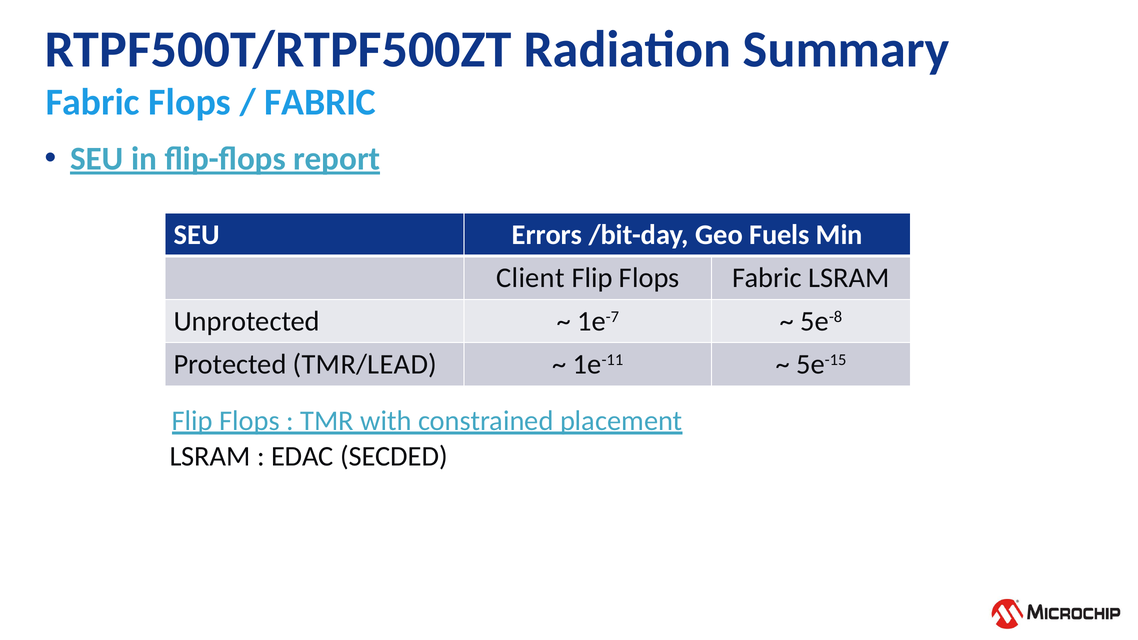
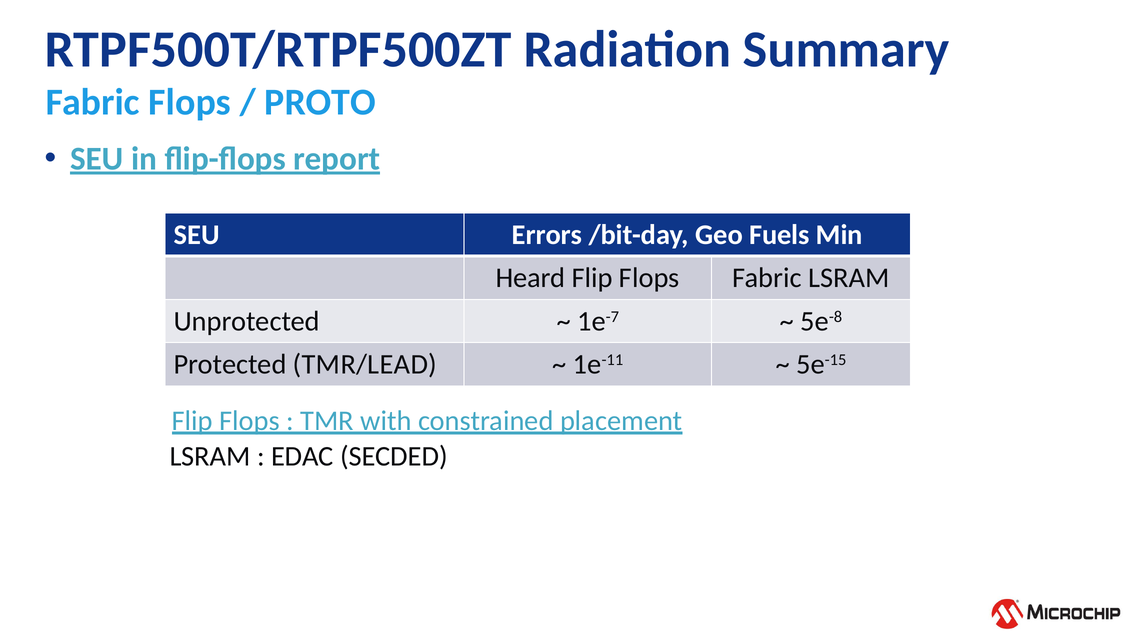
FABRIC at (320, 102): FABRIC -> PROTO
Client: Client -> Heard
